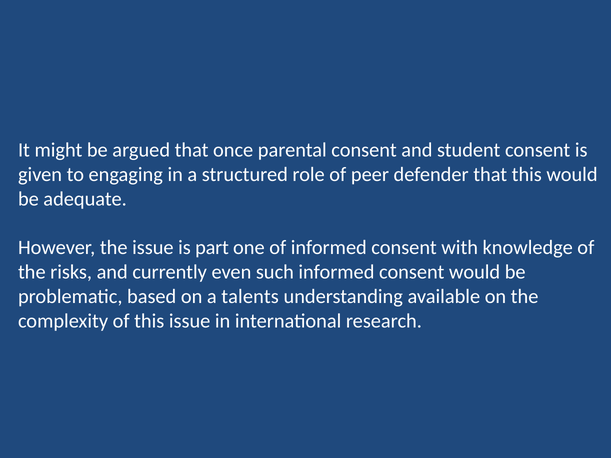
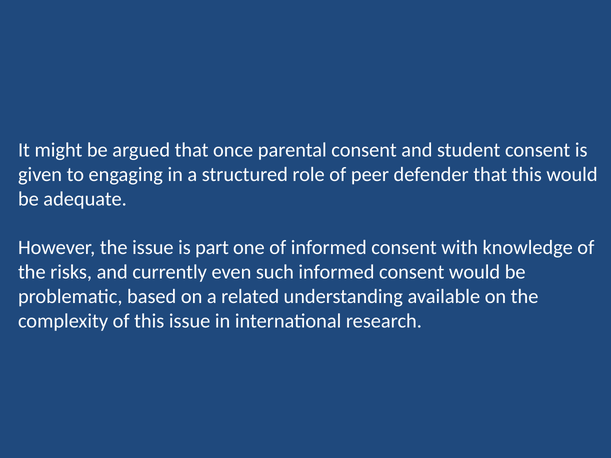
talents: talents -> related
